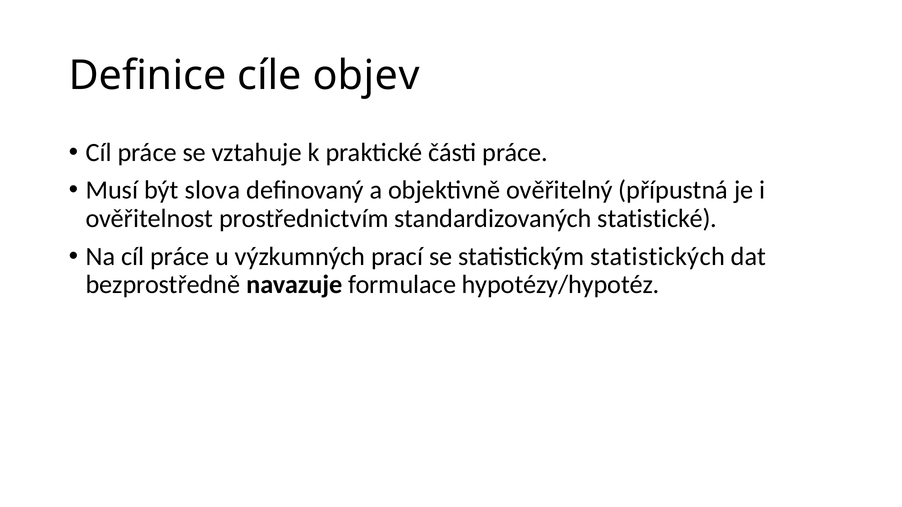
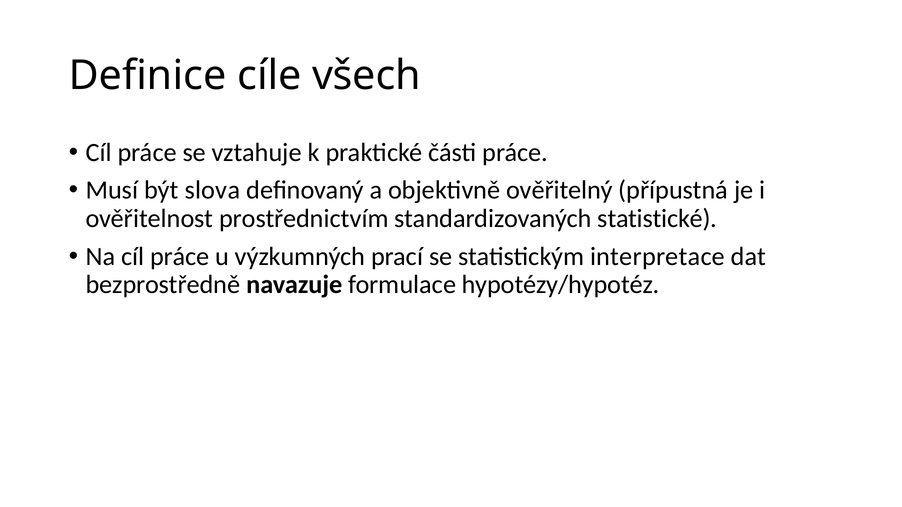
objev: objev -> všech
statistických: statistických -> interpretace
